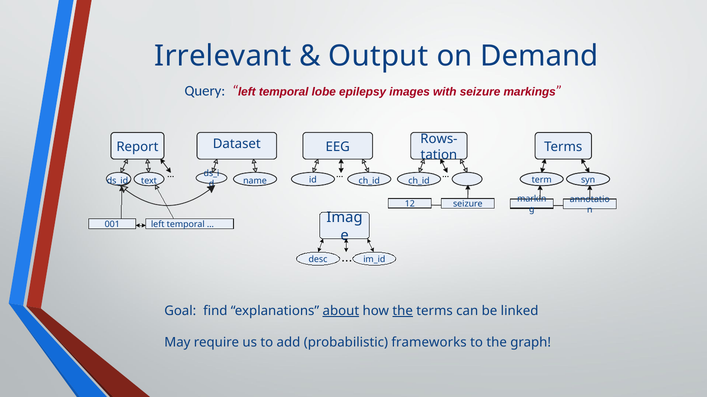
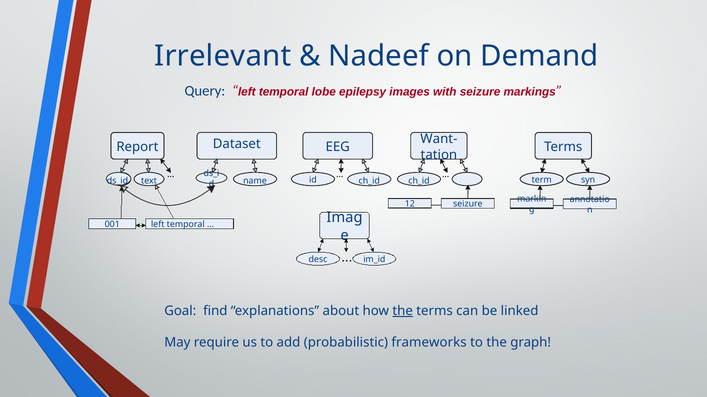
Output: Output -> Nadeef
Rows-: Rows- -> Want-
about underline: present -> none
